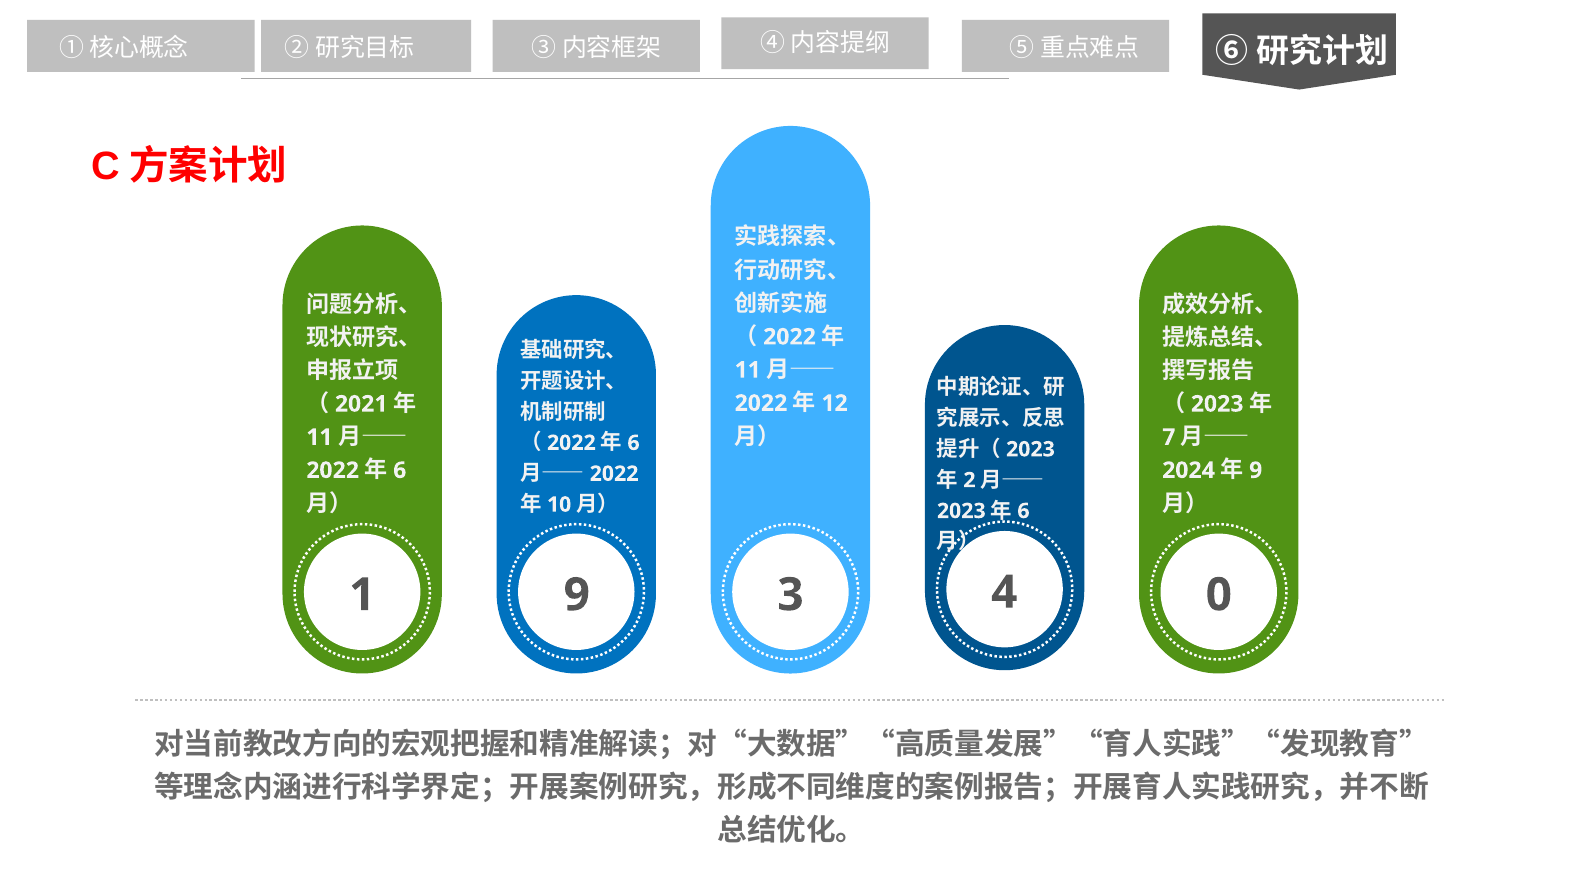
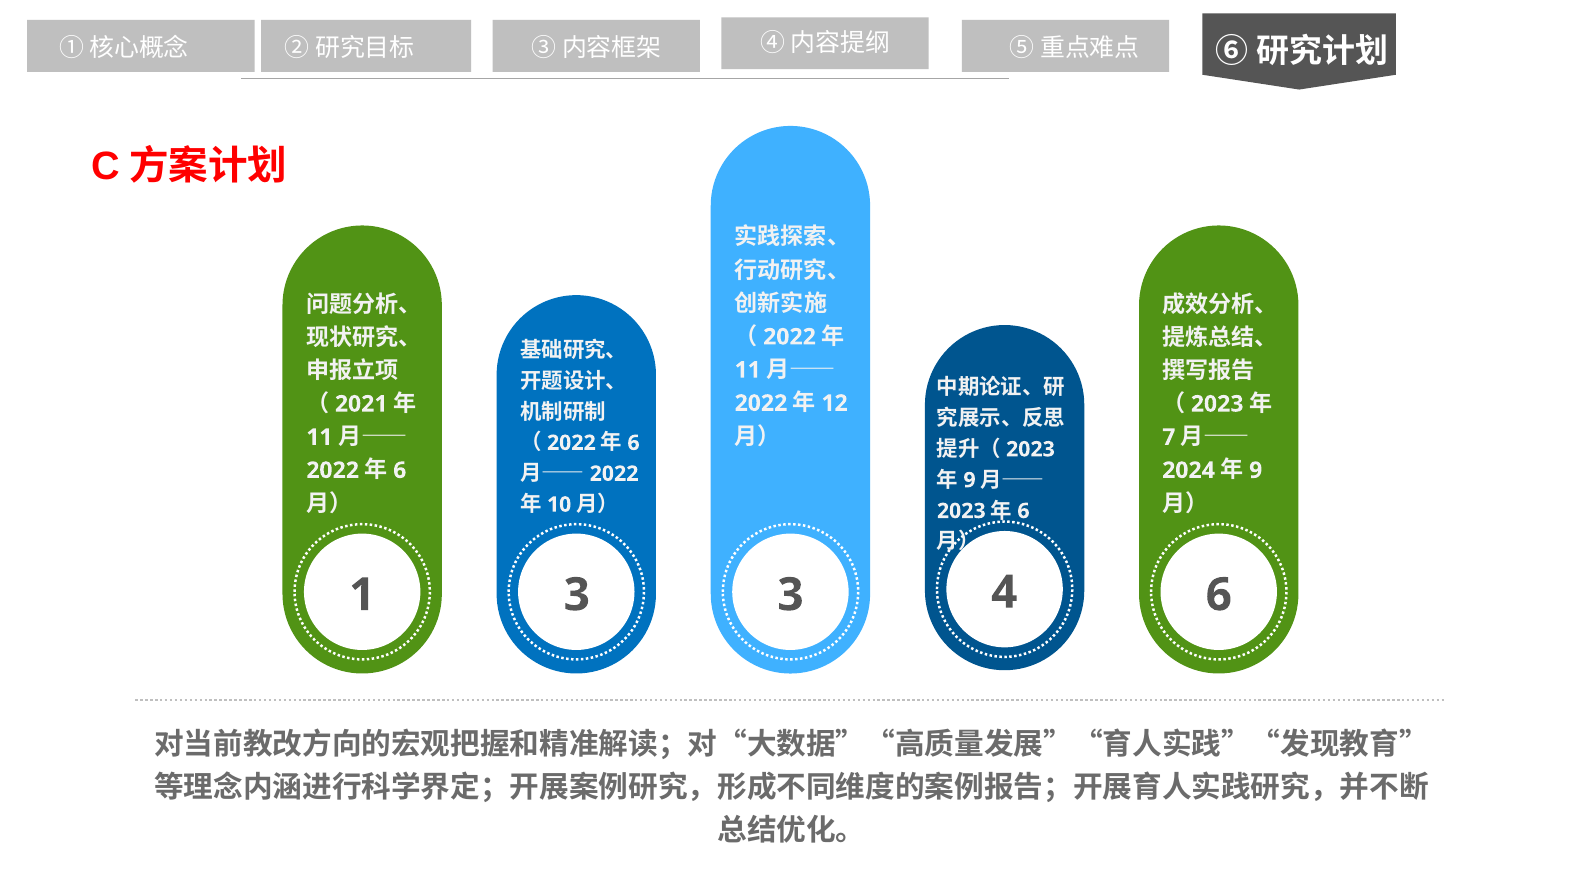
2 at (970, 480): 2 -> 9
1 9: 9 -> 3
3 0: 0 -> 6
